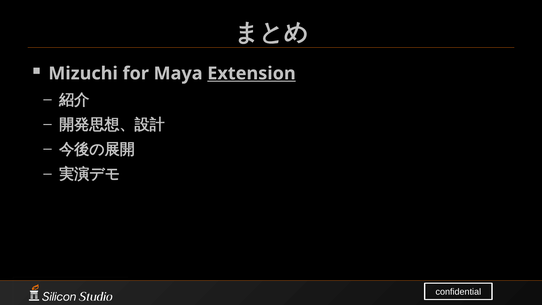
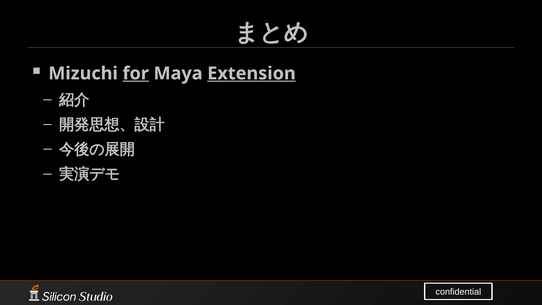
for underline: none -> present
